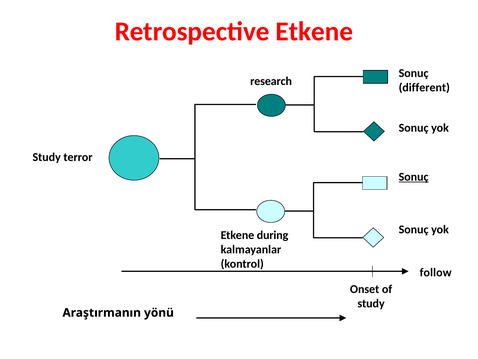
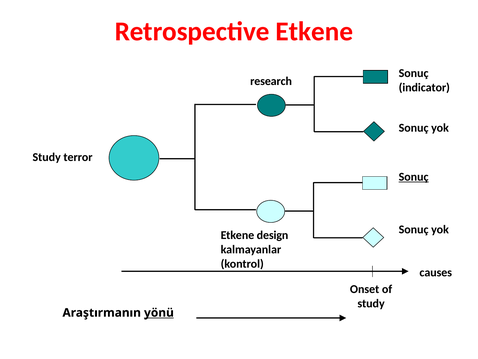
different: different -> indicator
during: during -> design
follow: follow -> causes
yönü underline: none -> present
